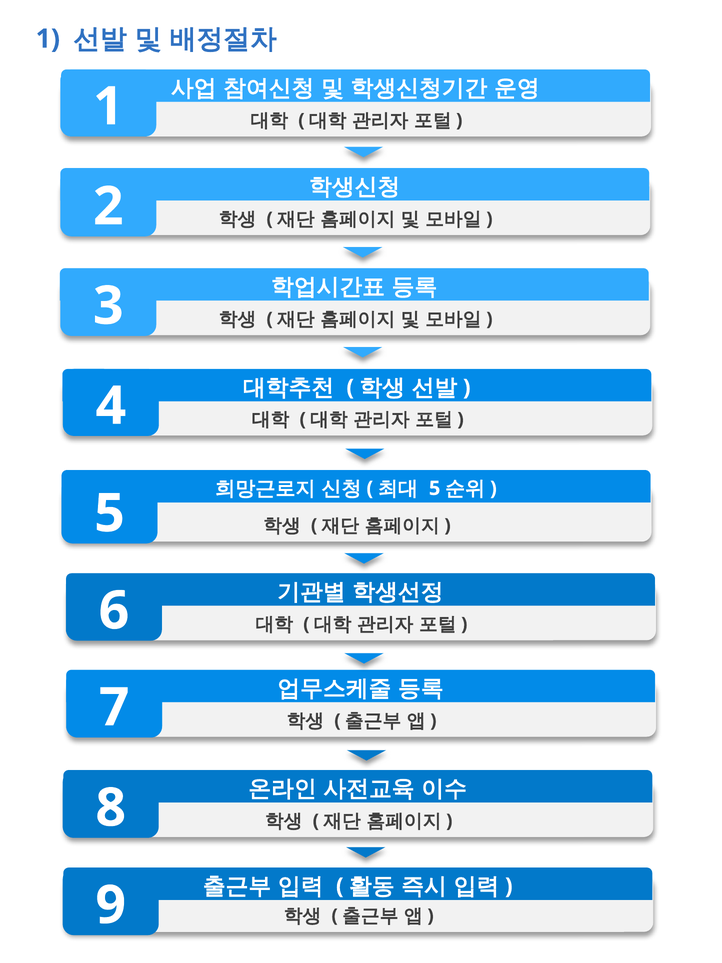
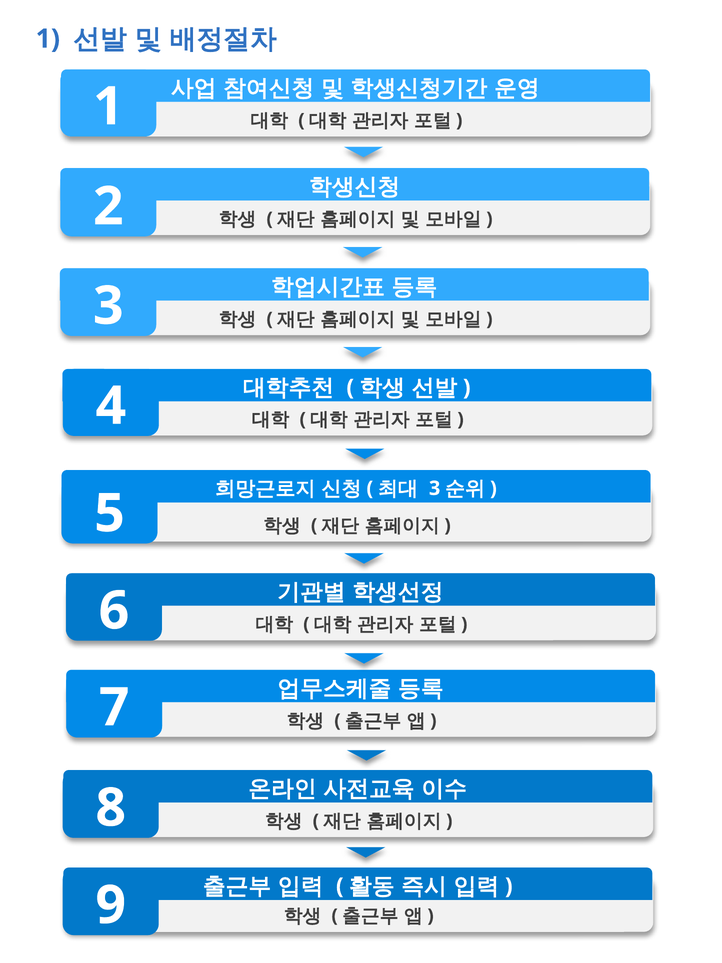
5 at (435, 488): 5 -> 3
